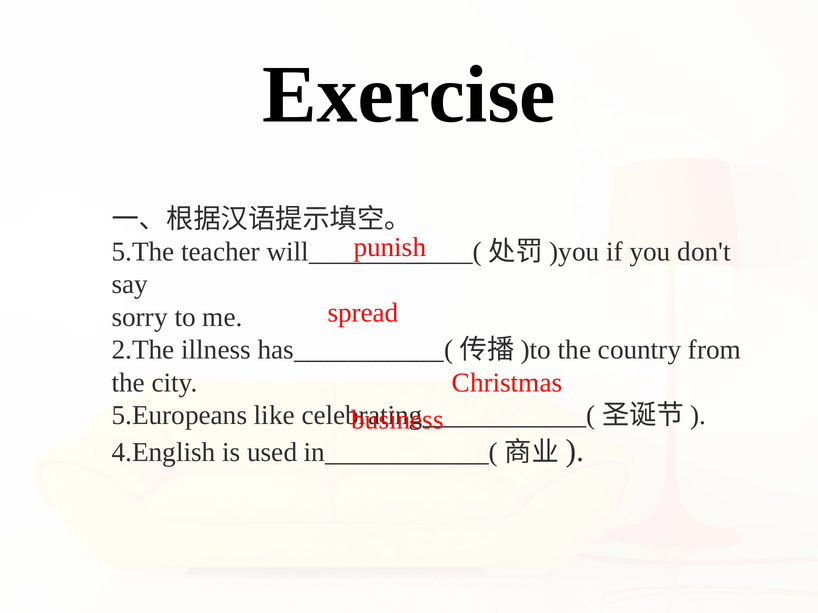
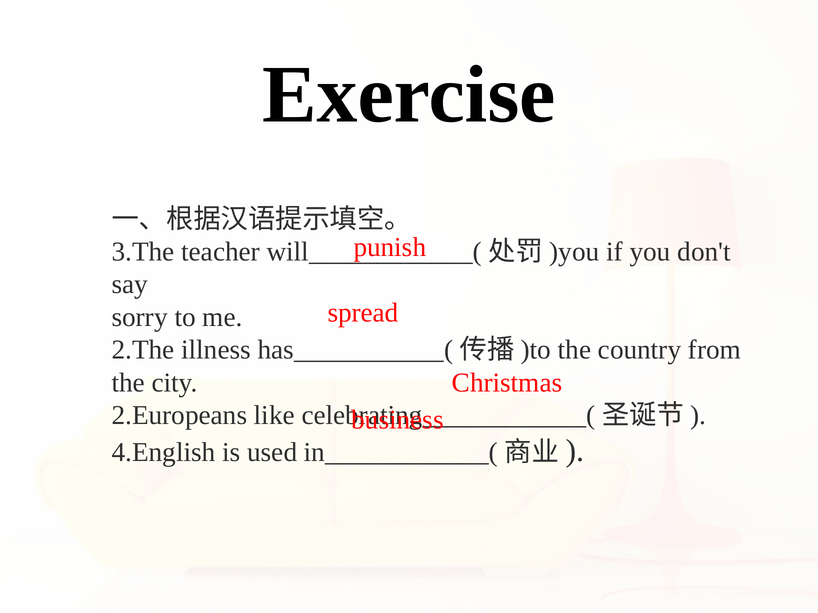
5.The: 5.The -> 3.The
5.Europeans: 5.Europeans -> 2.Europeans
